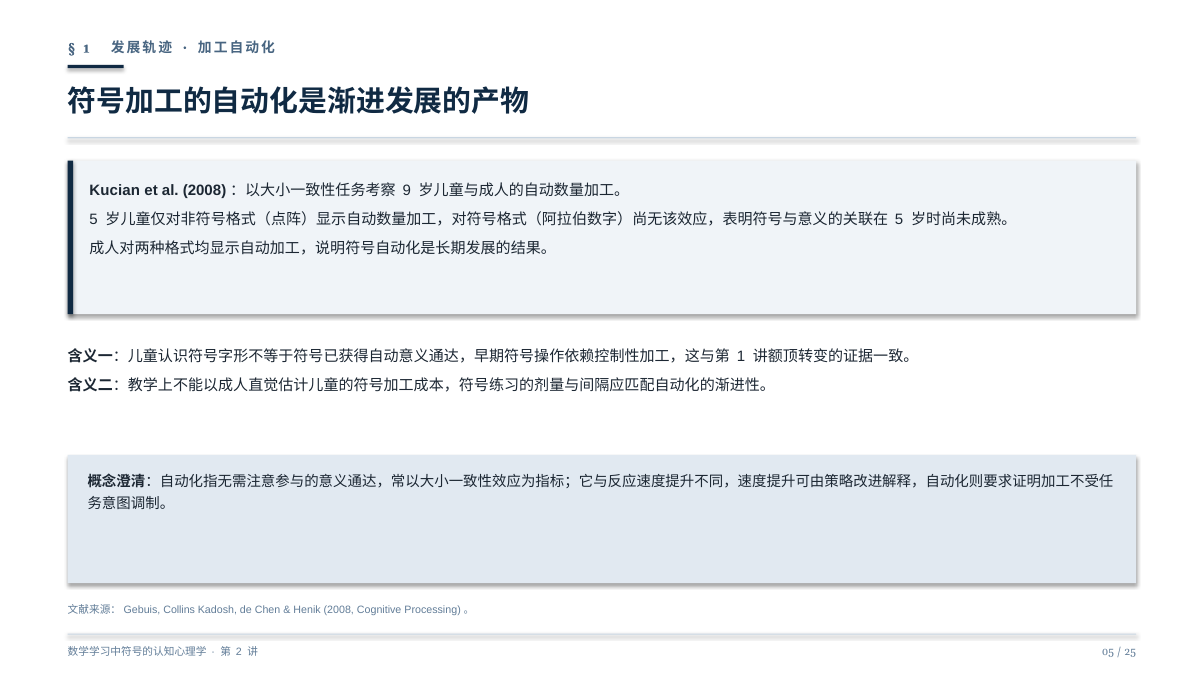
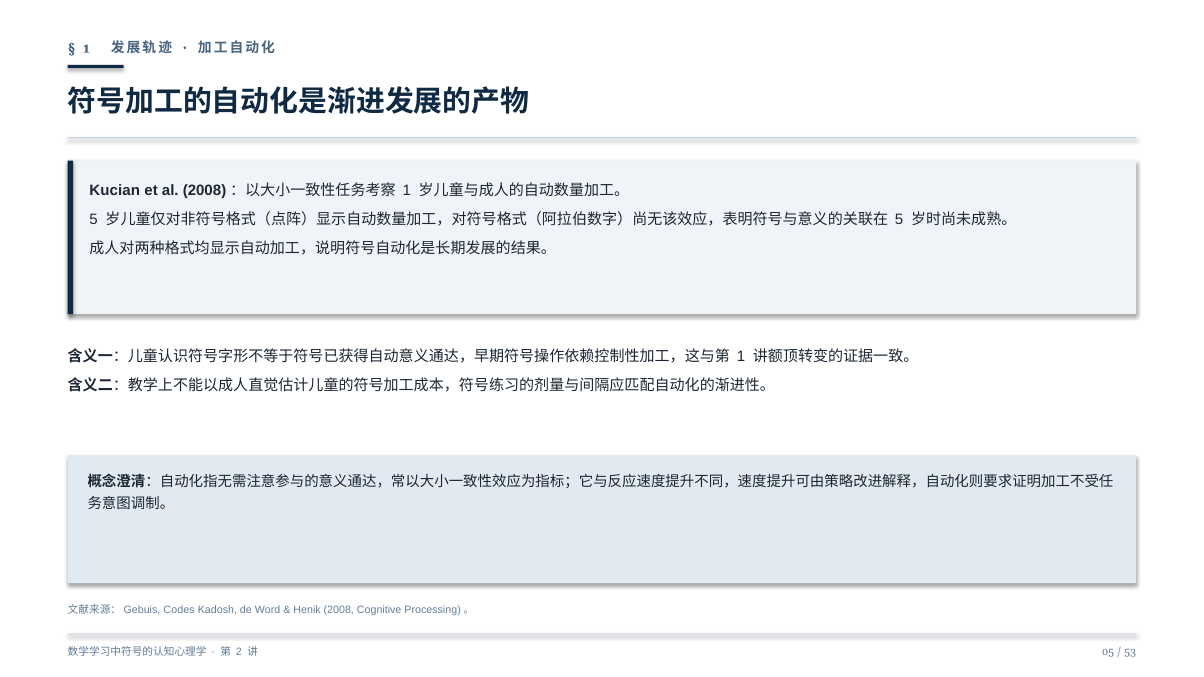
9 at (407, 190): 9 -> 1
Collins: Collins -> Codes
Chen: Chen -> Word
25: 25 -> 53
